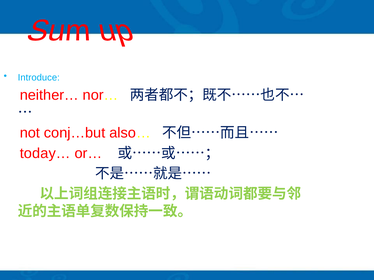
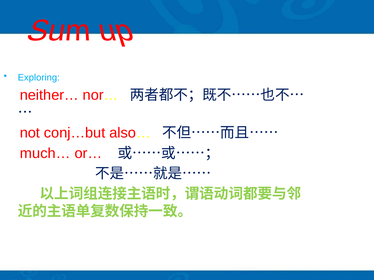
Introduce: Introduce -> Exploring
today…: today… -> much…
